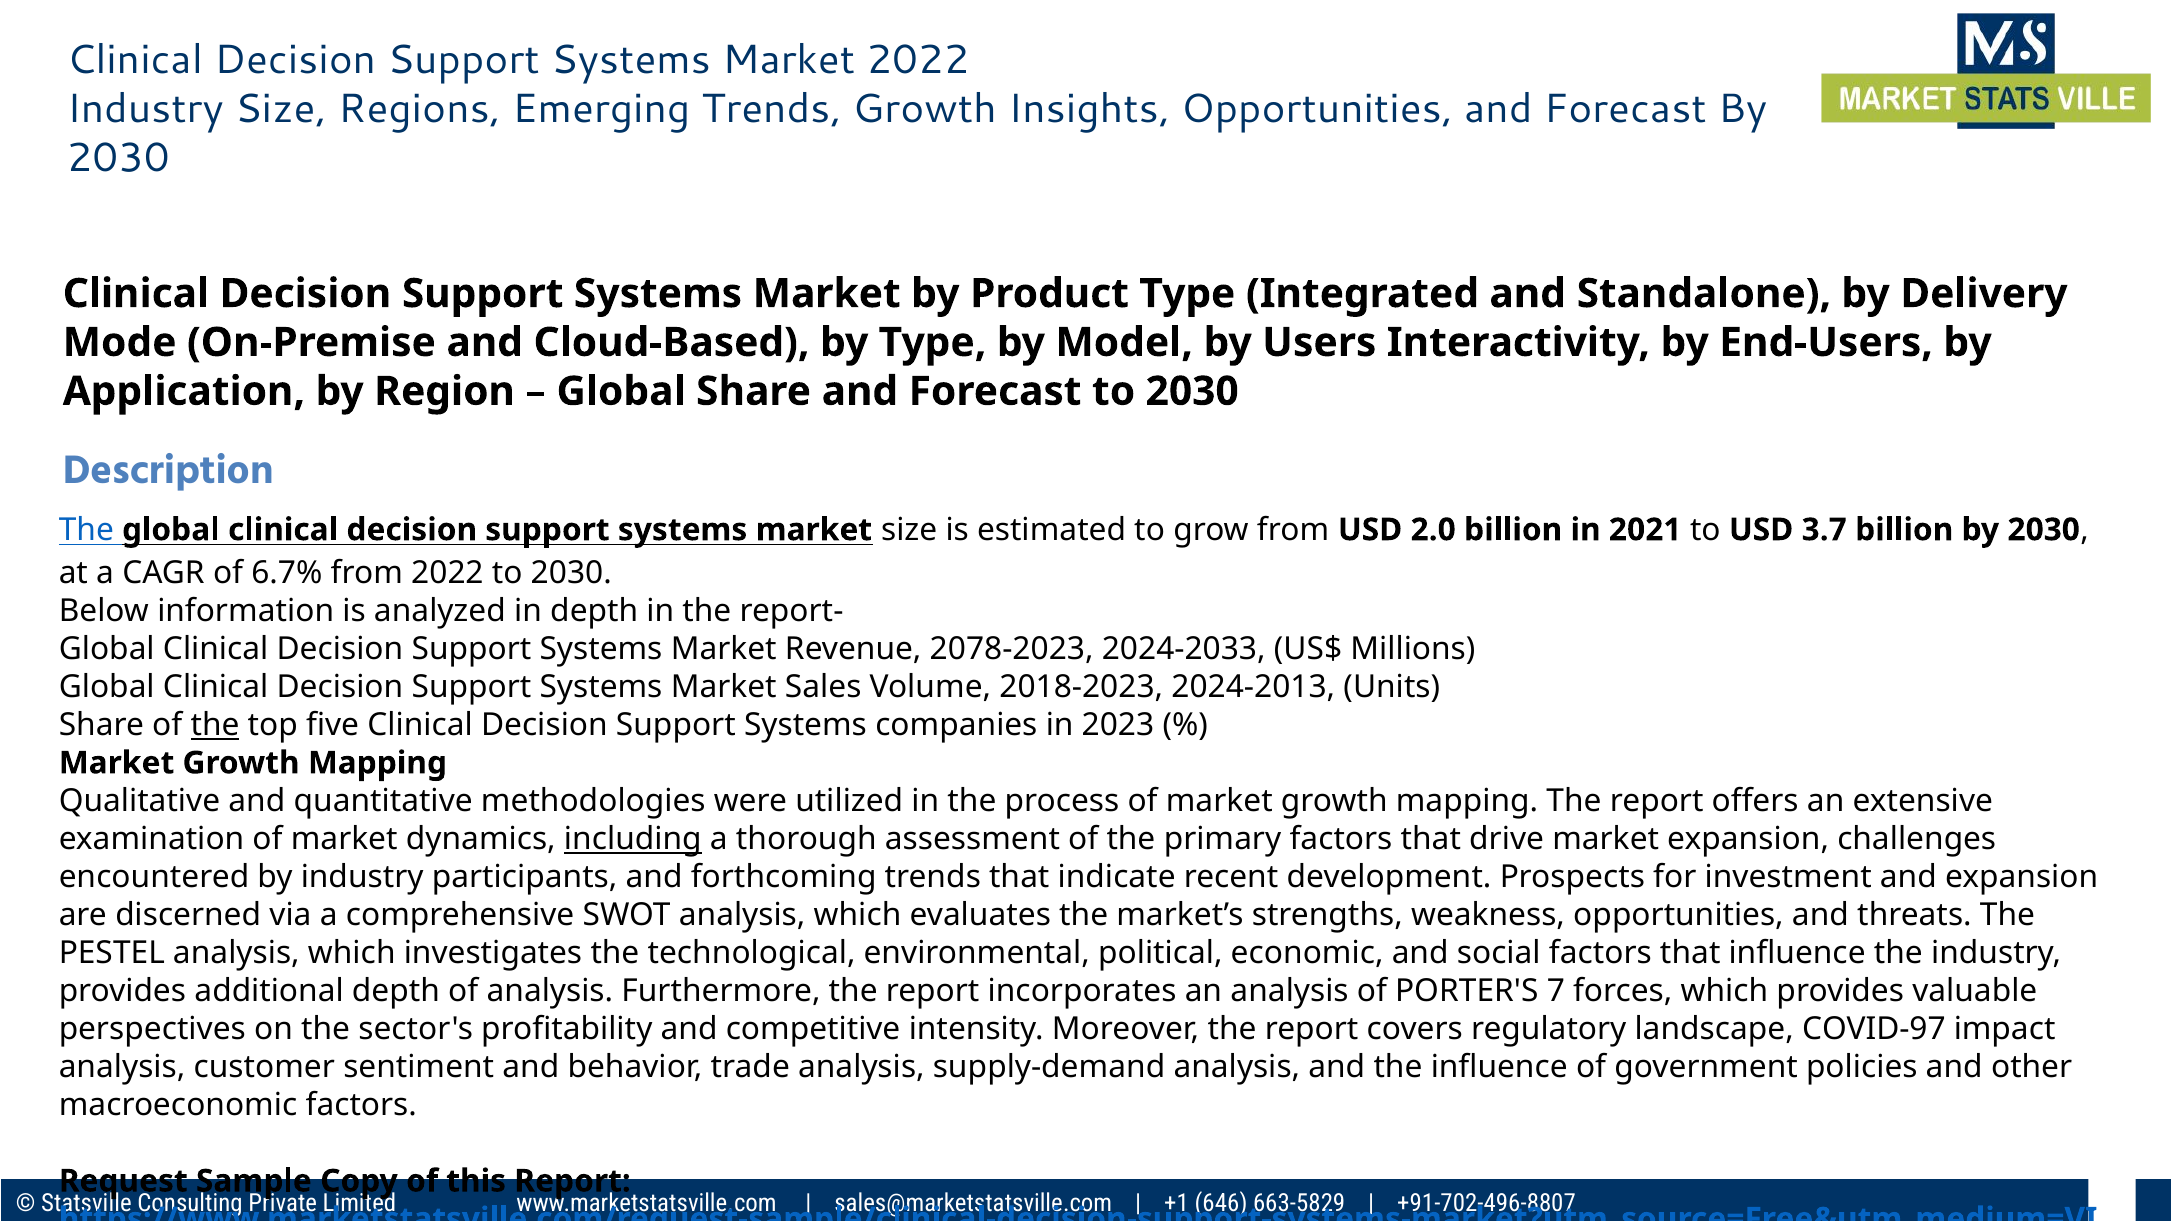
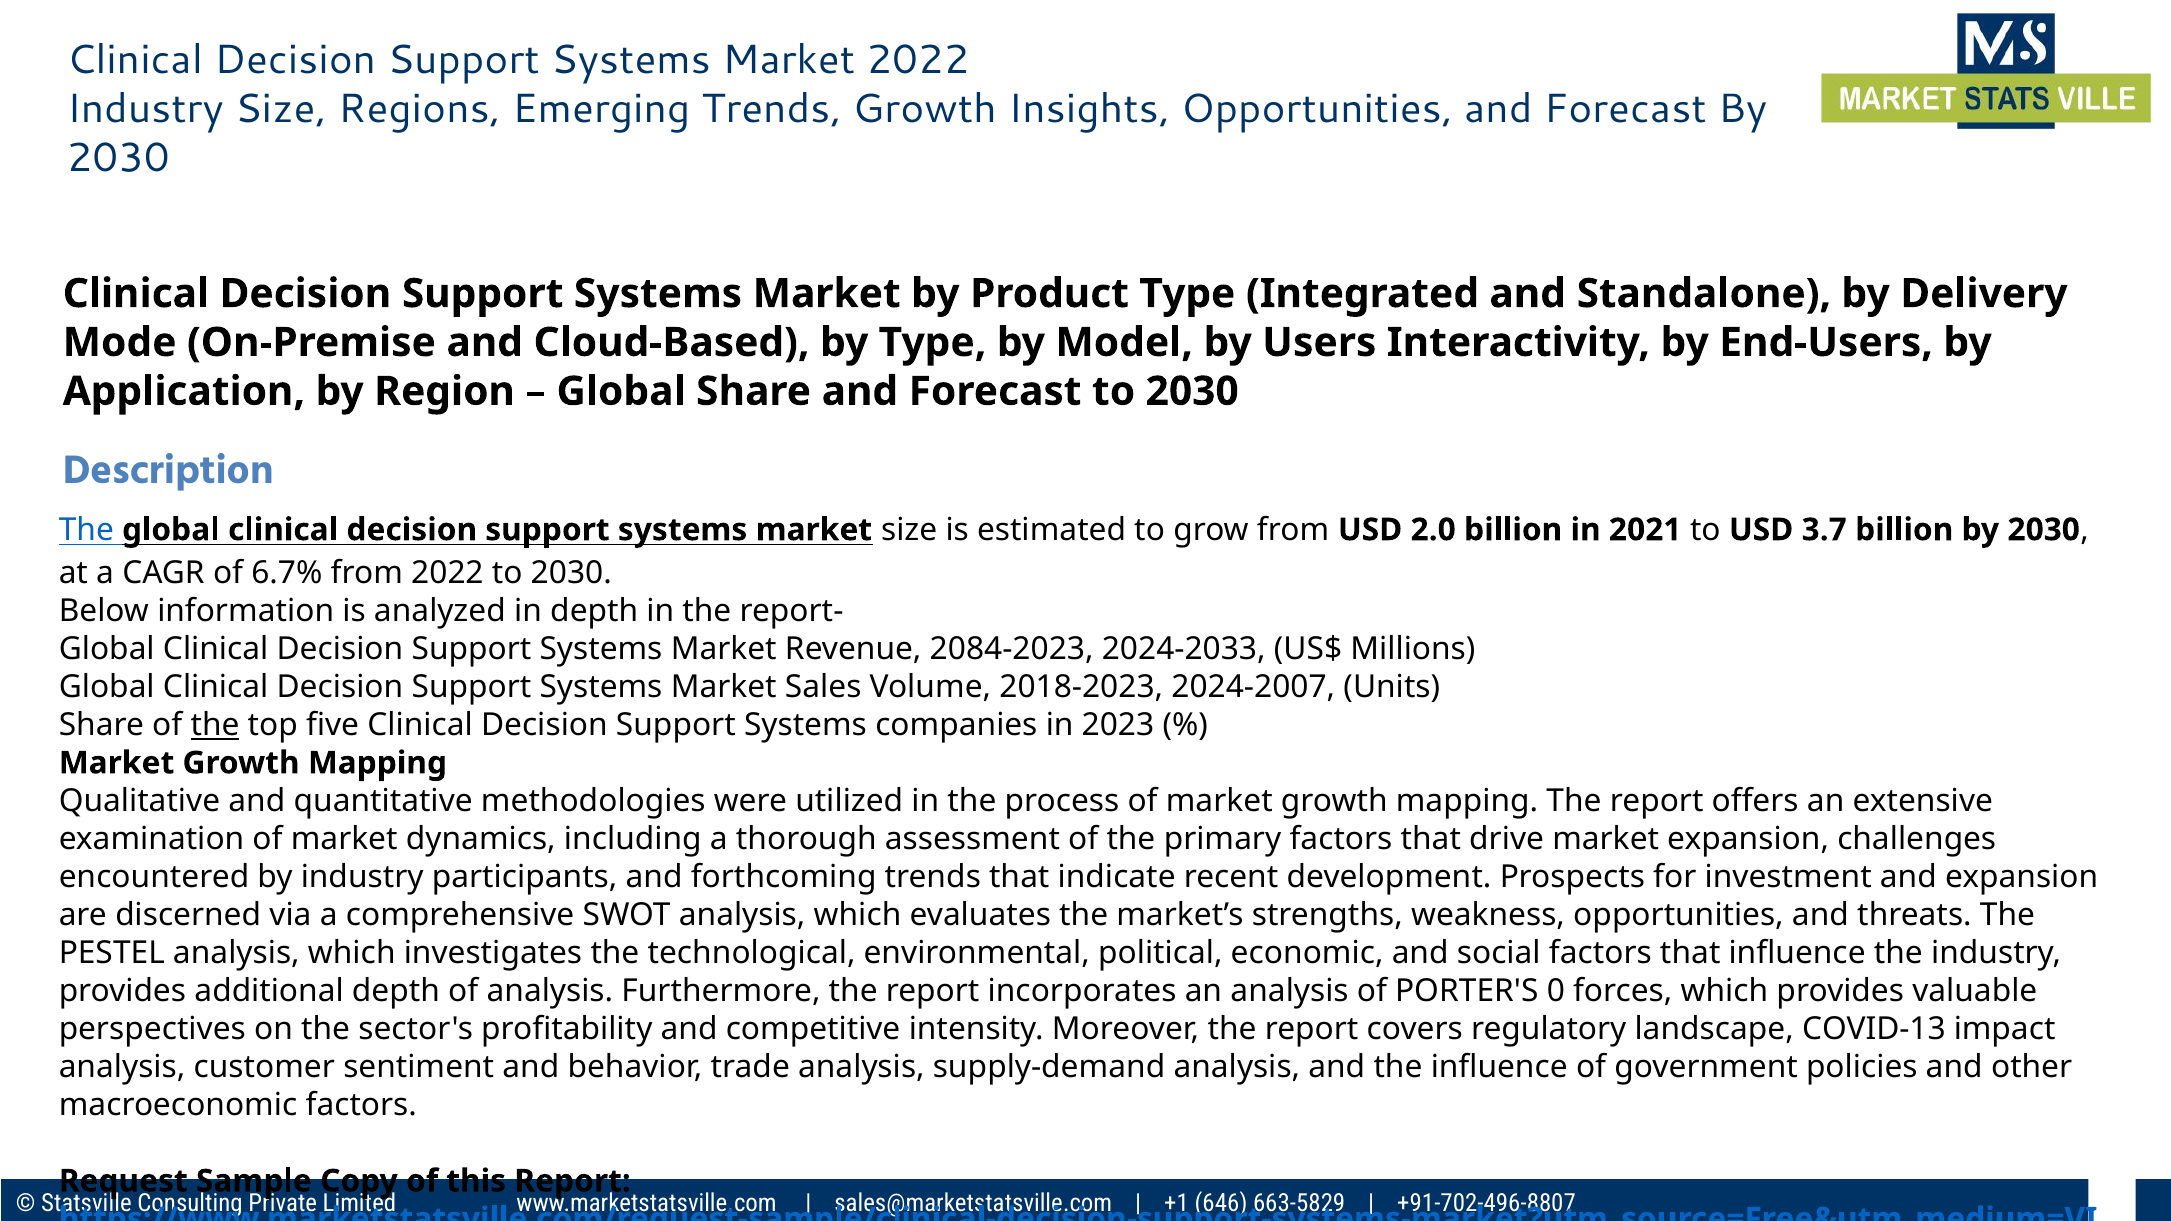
2078-2023: 2078-2023 -> 2084-2023
2024-2013: 2024-2013 -> 2024-2007
including underline: present -> none
7: 7 -> 0
COVID-97: COVID-97 -> COVID-13
